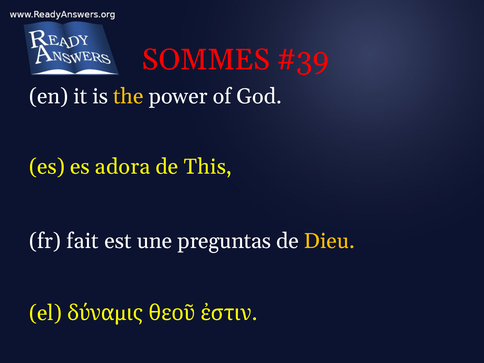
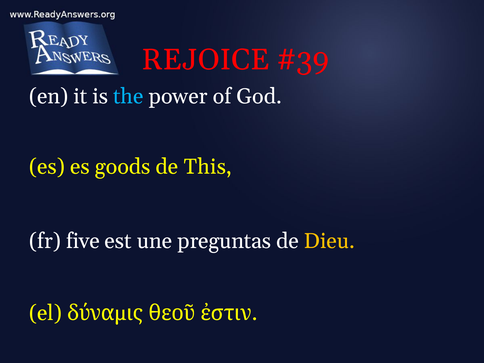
SOMMES: SOMMES -> REJOICE
the colour: yellow -> light blue
adora: adora -> goods
fait: fait -> five
